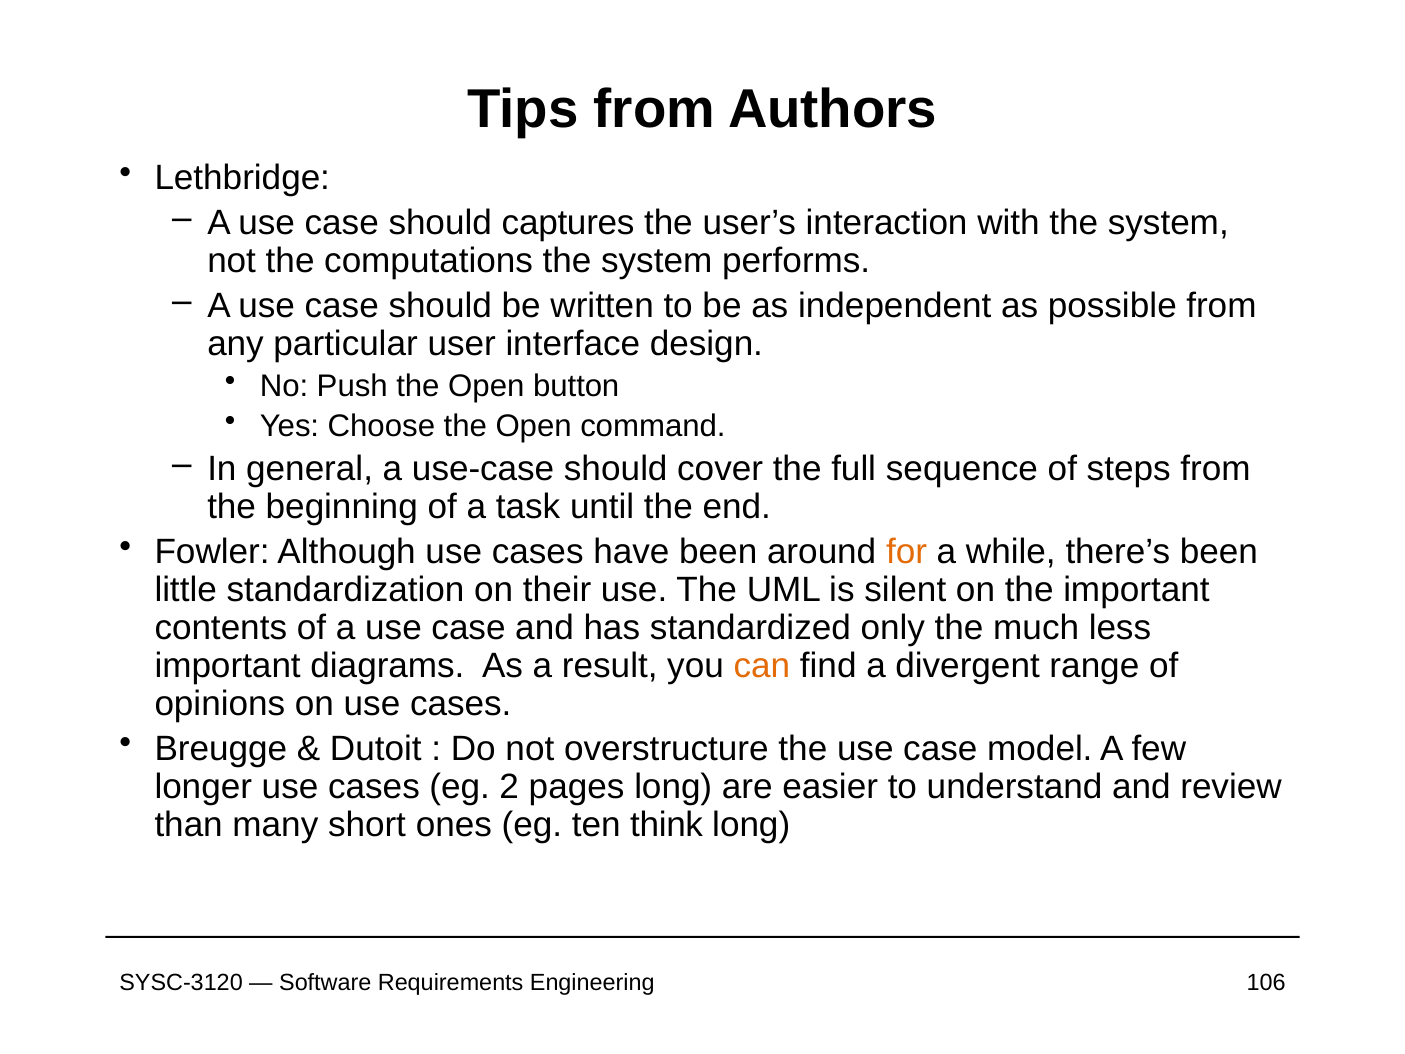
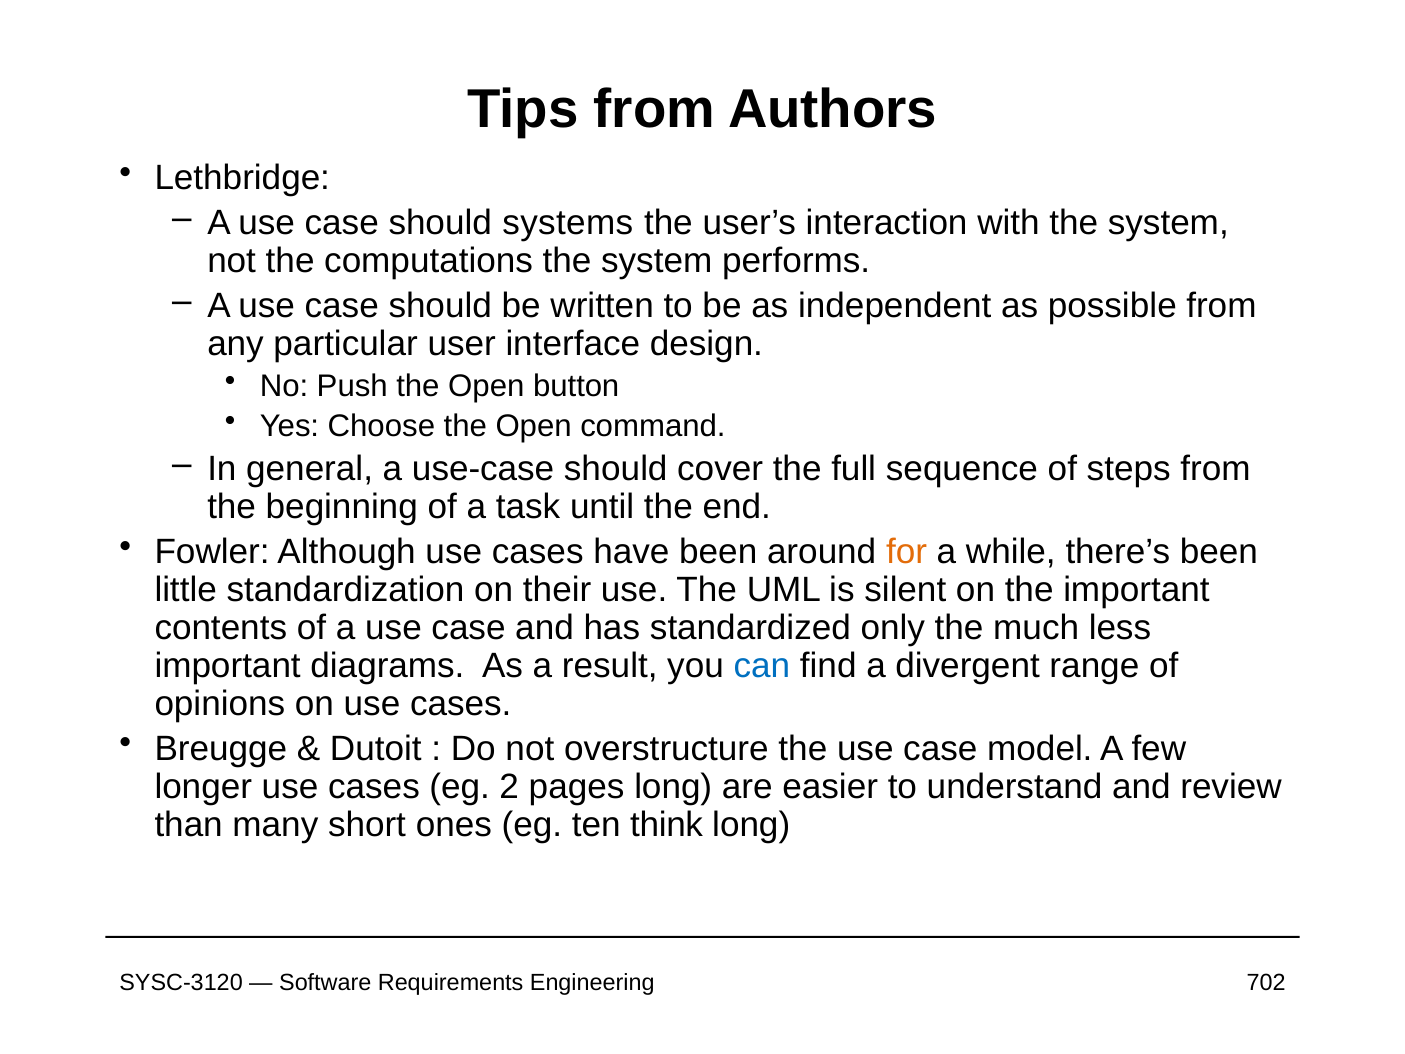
captures: captures -> systems
can colour: orange -> blue
106: 106 -> 702
